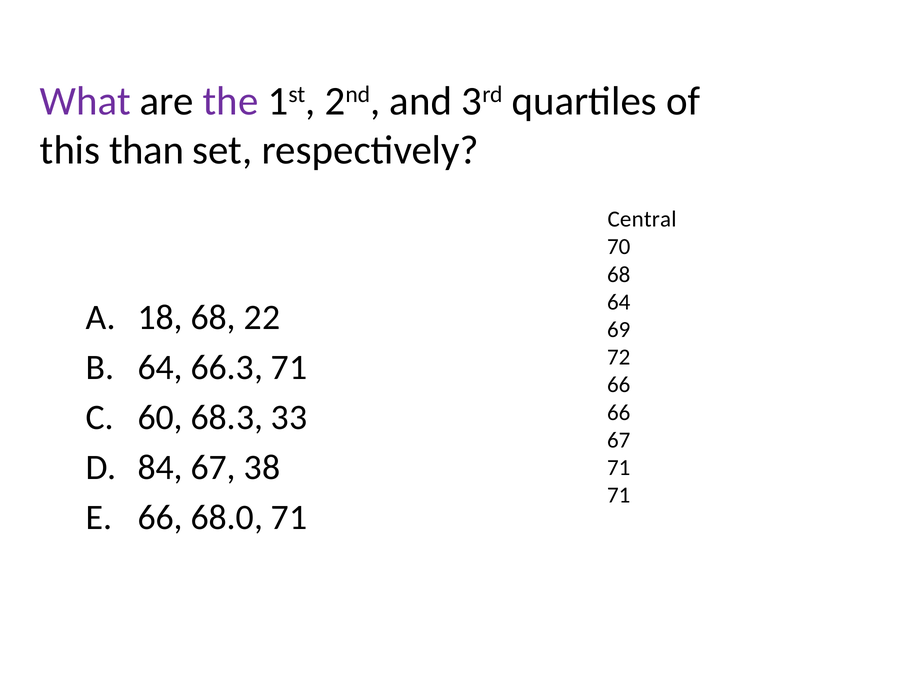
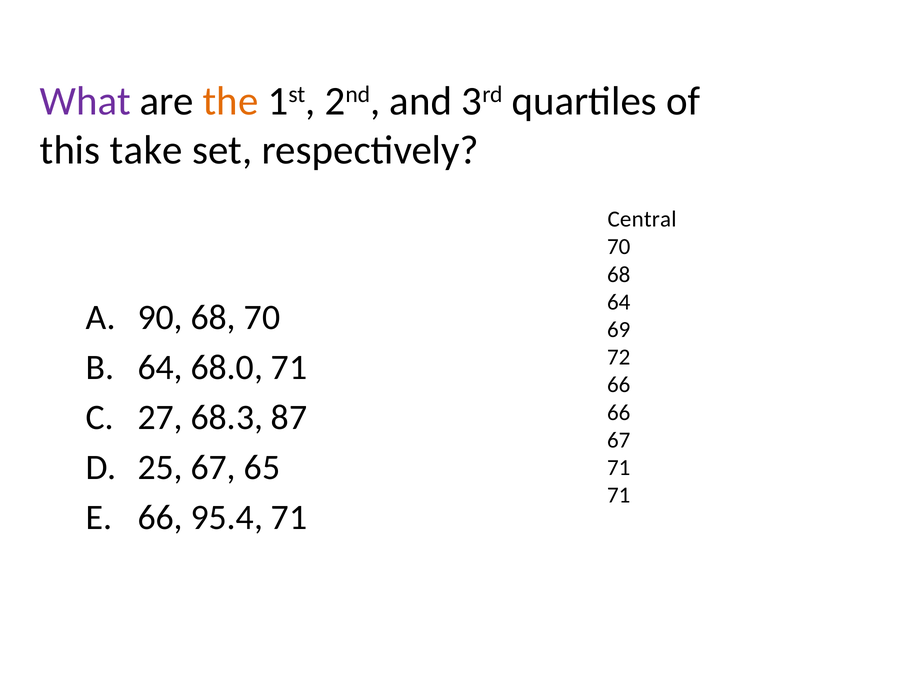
the colour: purple -> orange
than: than -> take
18: 18 -> 90
68 22: 22 -> 70
66.3: 66.3 -> 68.0
60: 60 -> 27
33: 33 -> 87
84: 84 -> 25
38: 38 -> 65
68.0: 68.0 -> 95.4
